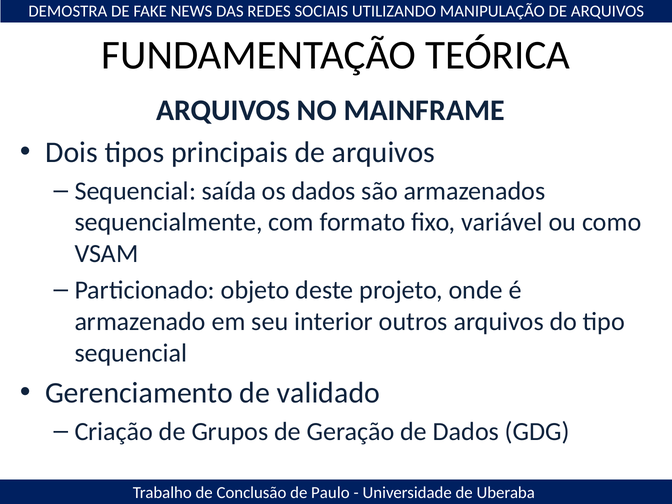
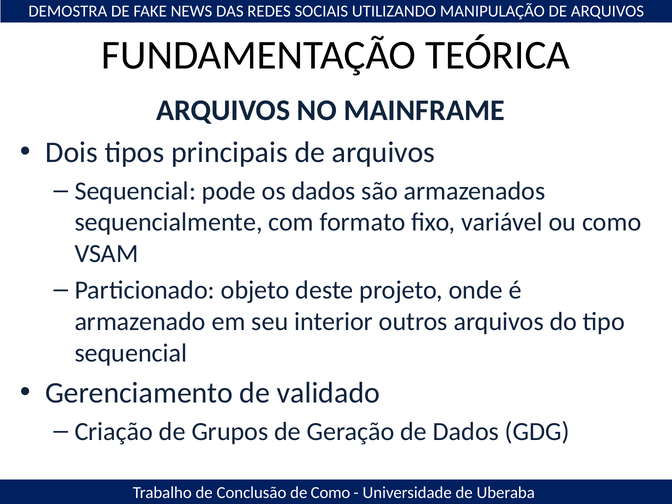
saída: saída -> pode
de Paulo: Paulo -> Como
